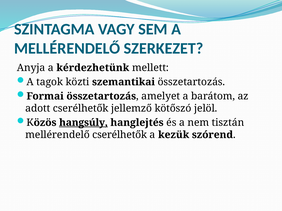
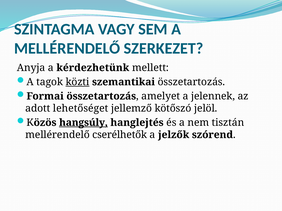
közti underline: none -> present
barátom: barátom -> jelennek
adott cserélhetők: cserélhetők -> lehetőséget
kezük: kezük -> jelzők
